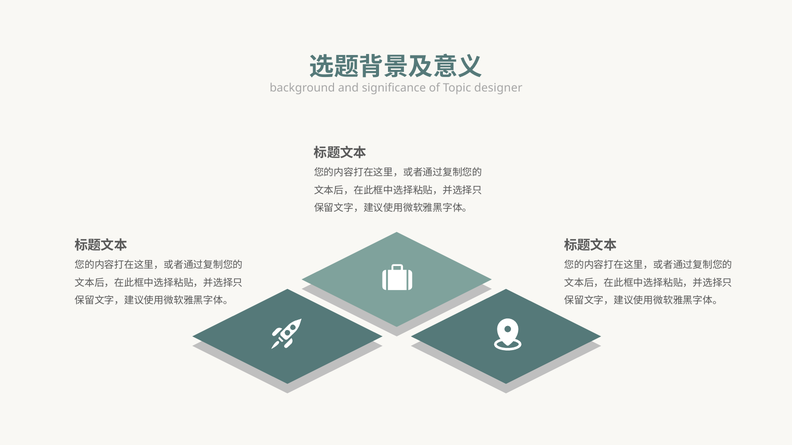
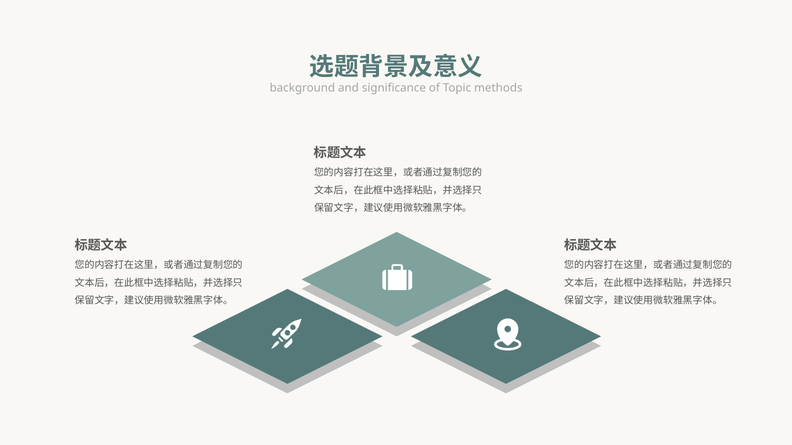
designer: designer -> methods
